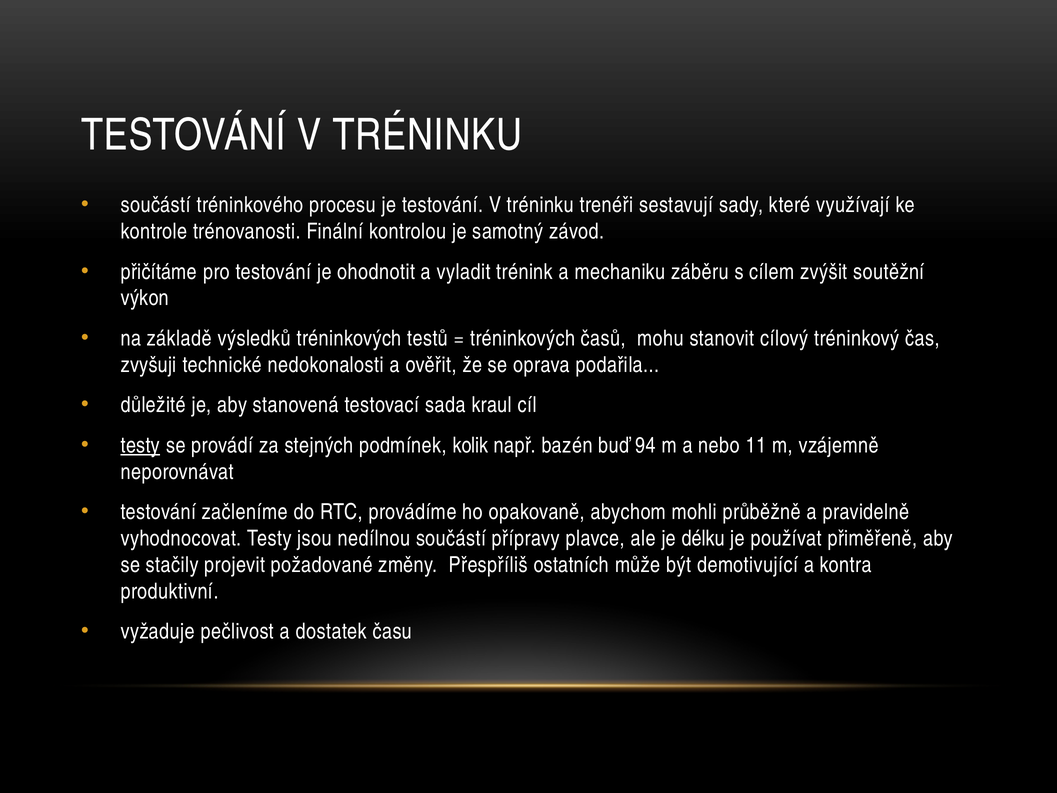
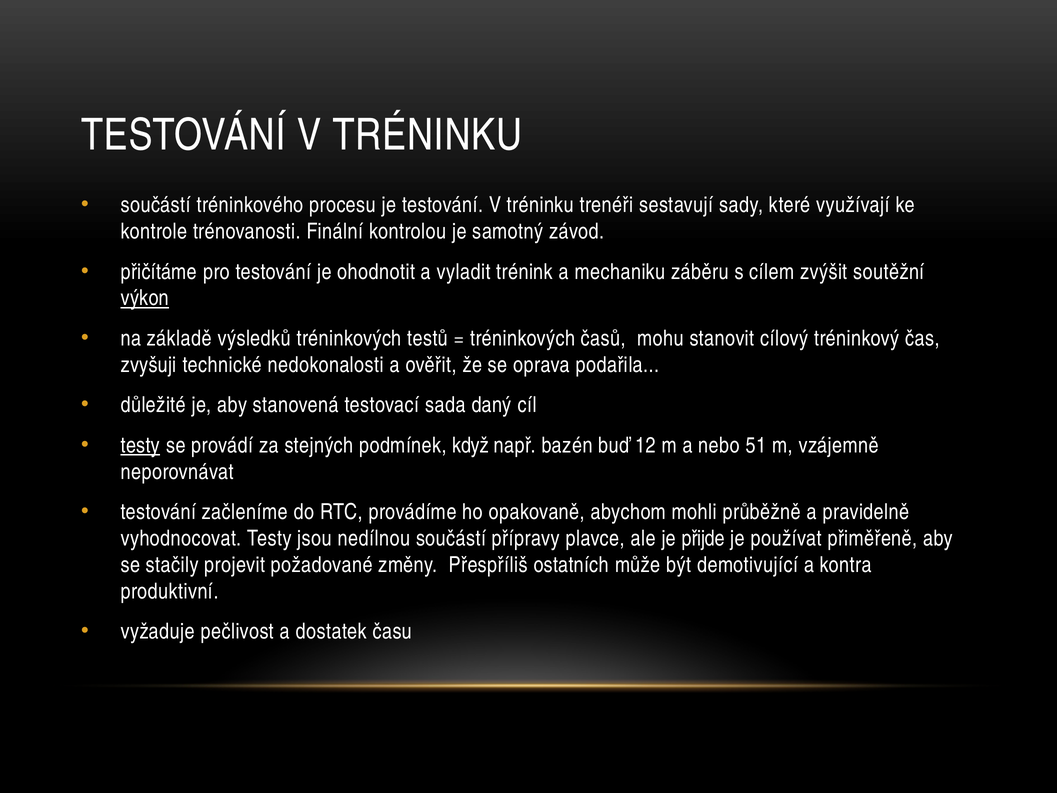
výkon underline: none -> present
kraul: kraul -> daný
kolik: kolik -> když
94: 94 -> 12
11: 11 -> 51
délku: délku -> přijde
